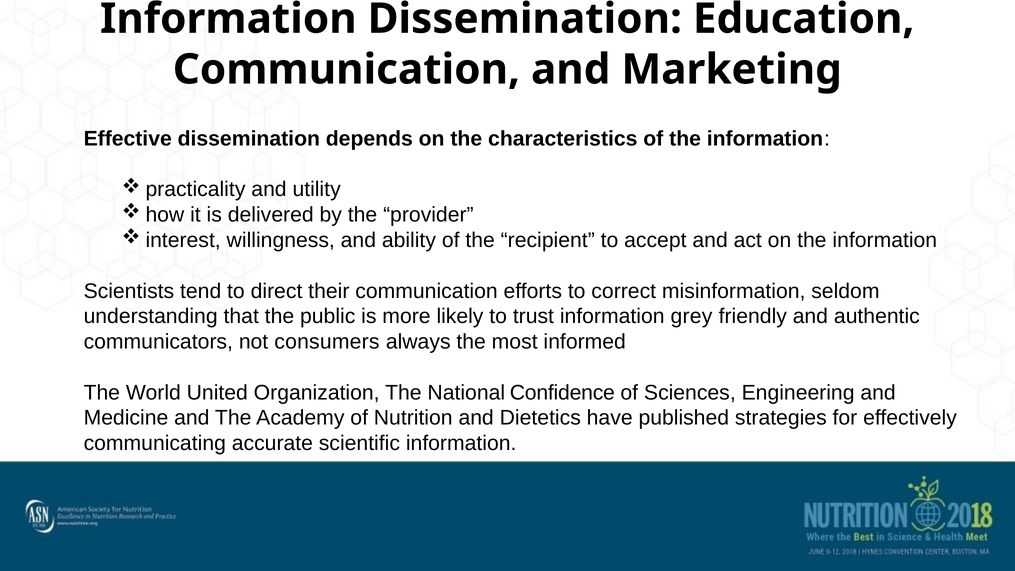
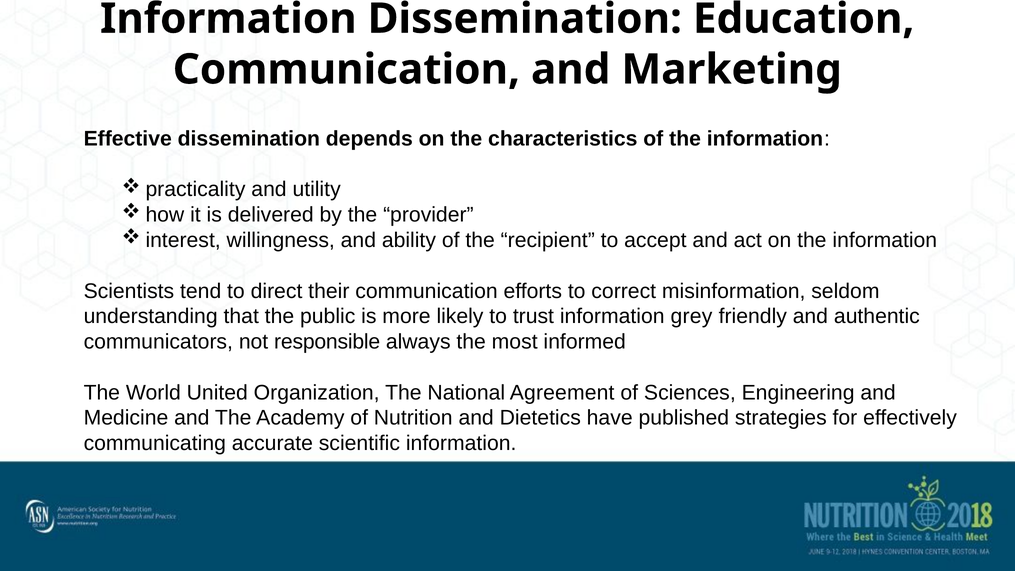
consumers: consumers -> responsible
Confidence: Confidence -> Agreement
